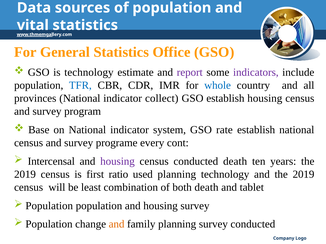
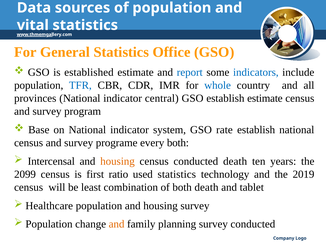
is technology: technology -> established
report colour: purple -> blue
indicators colour: purple -> blue
collect: collect -> central
establish housing: housing -> estimate
every cont: cont -> both
housing at (118, 162) colour: purple -> orange
2019 at (25, 175): 2019 -> 2099
used planning: planning -> statistics
Population at (49, 206): Population -> Healthcare
